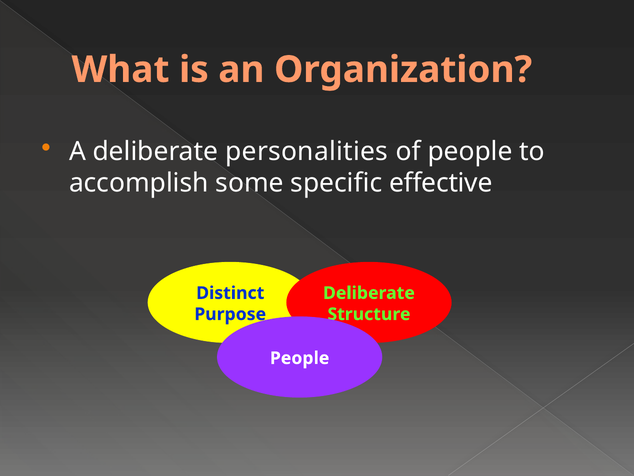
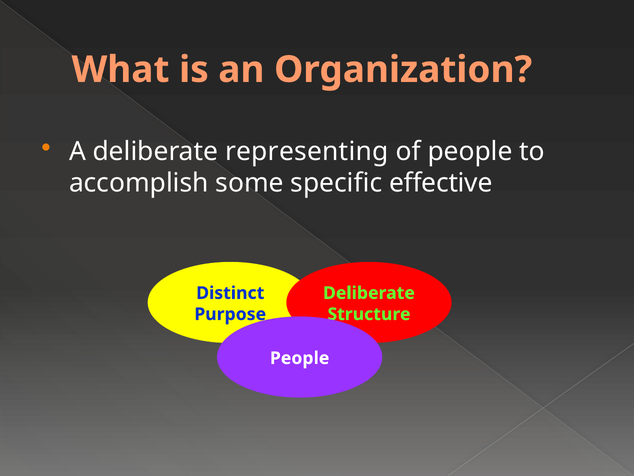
personalities: personalities -> representing
